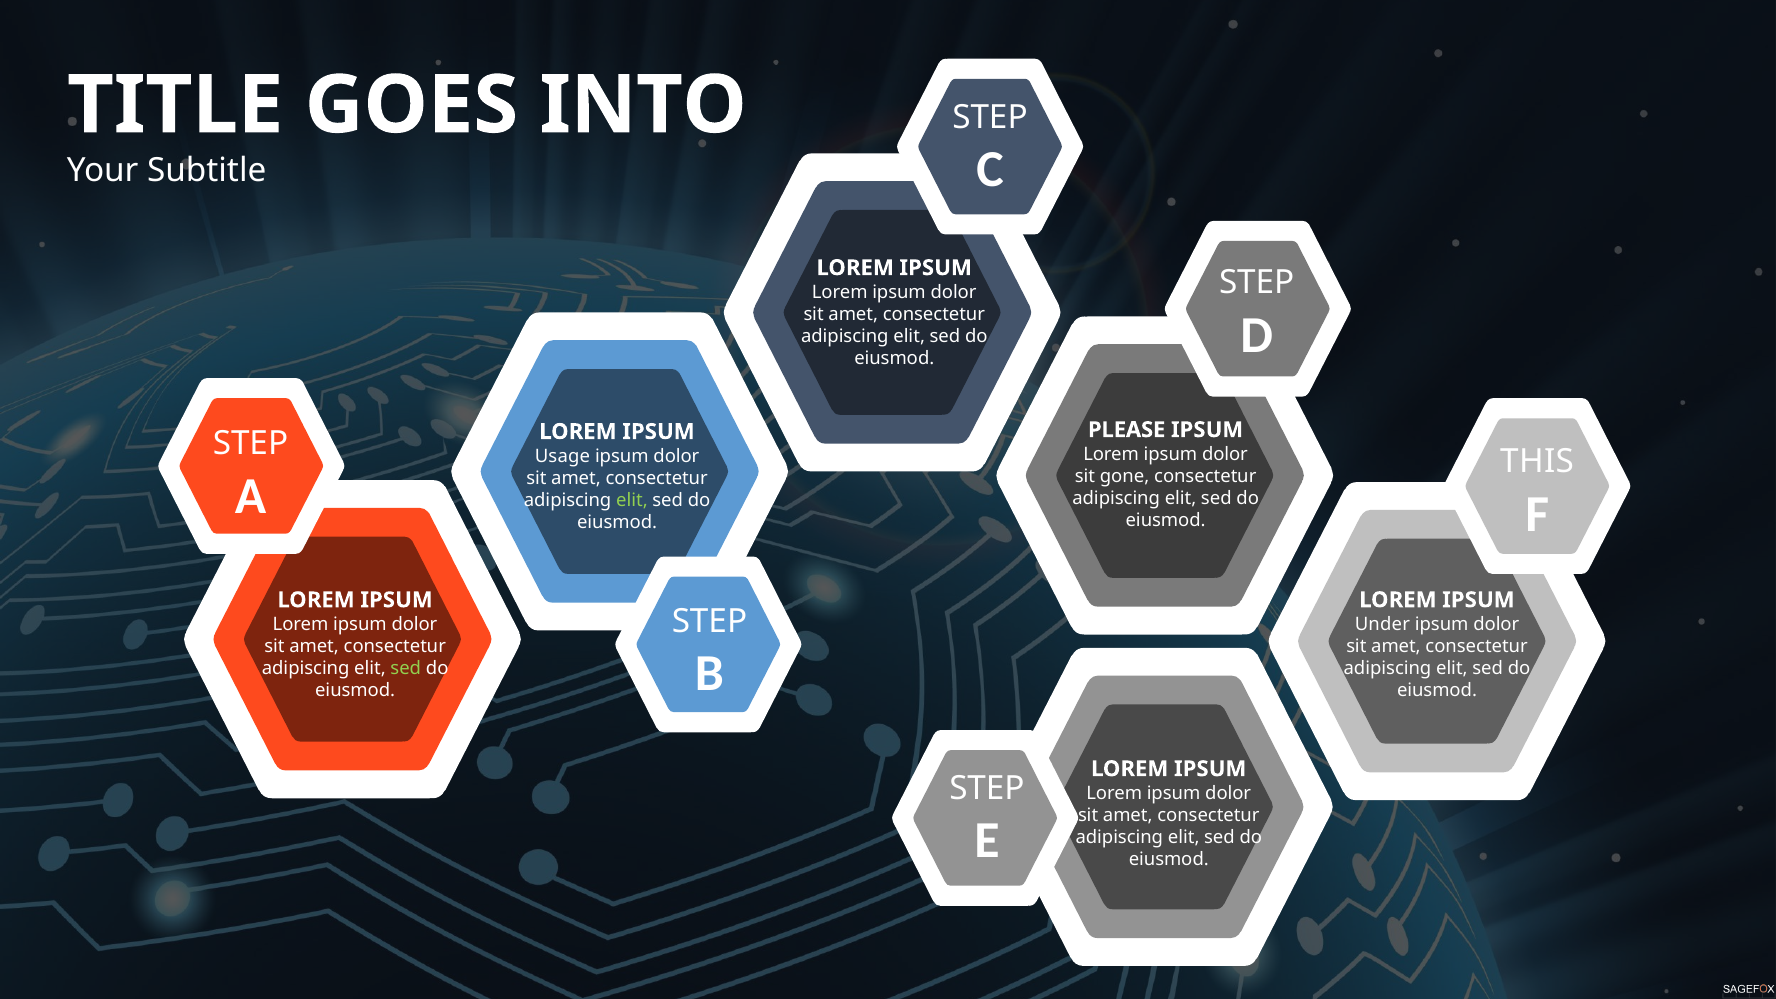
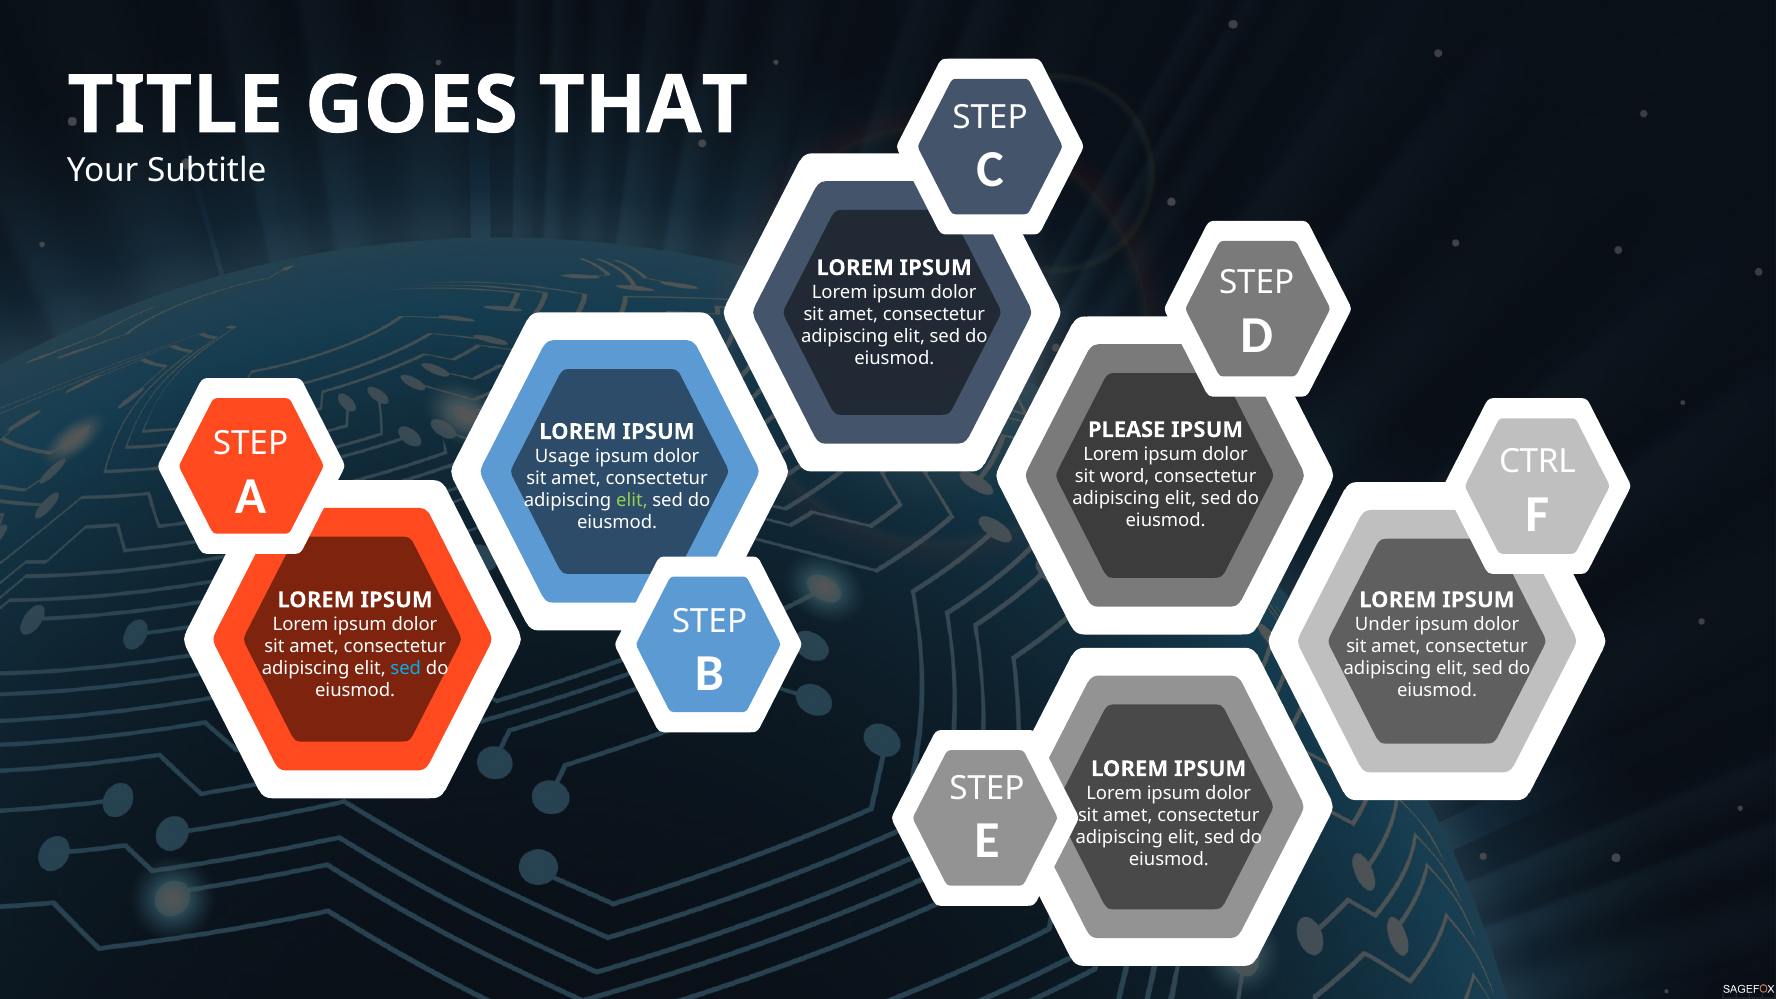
INTO: INTO -> THAT
THIS: THIS -> CTRL
gone: gone -> word
sed at (406, 669) colour: light green -> light blue
